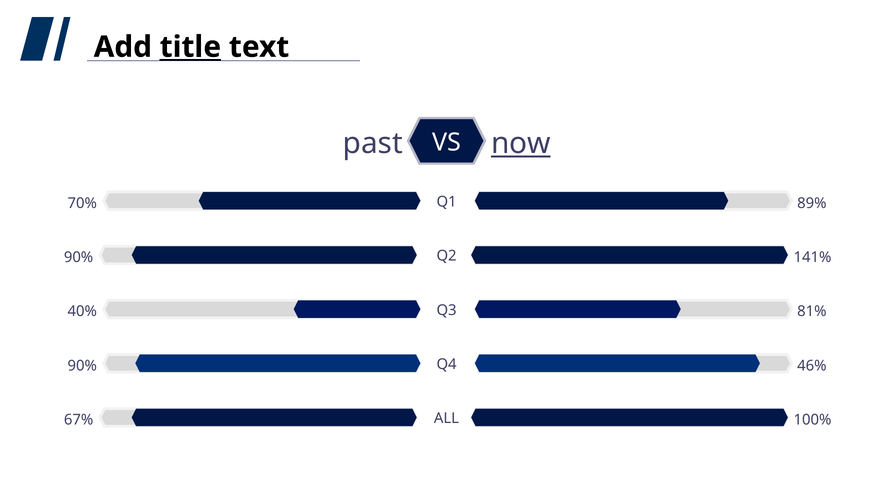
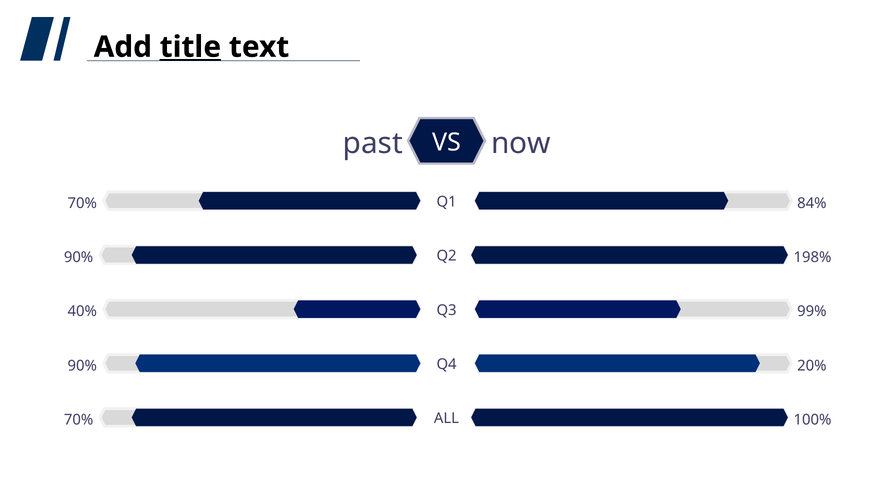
now underline: present -> none
89%: 89% -> 84%
141%: 141% -> 198%
81%: 81% -> 99%
46%: 46% -> 20%
67% at (79, 420): 67% -> 70%
